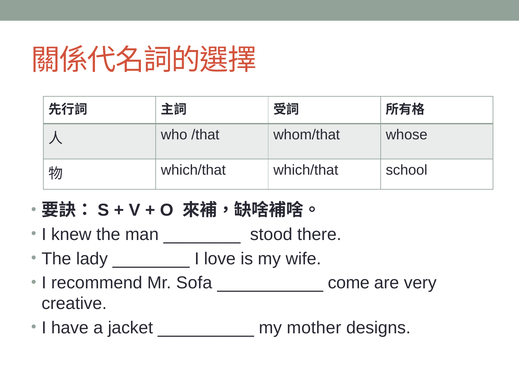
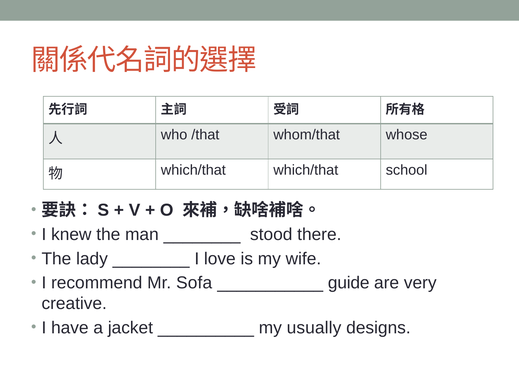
come: come -> guide
mother: mother -> usually
